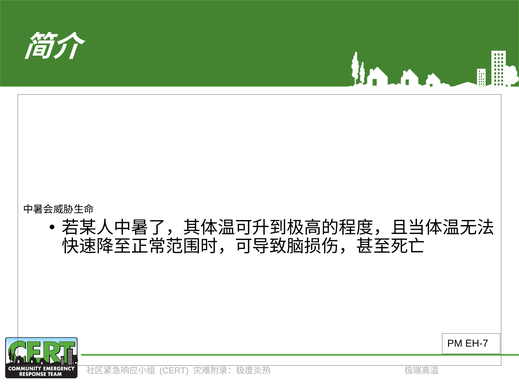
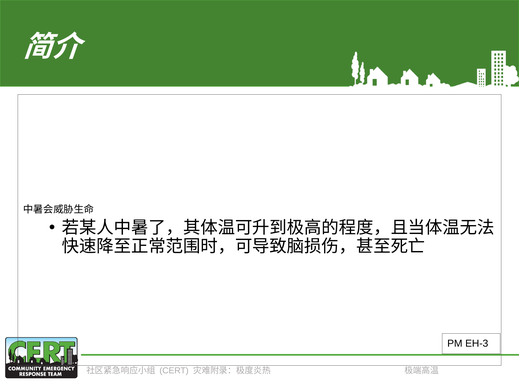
EH-7: EH-7 -> EH-3
